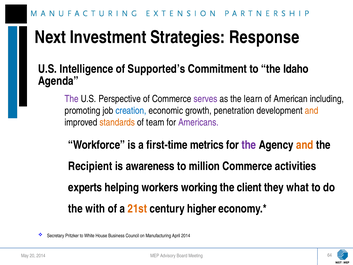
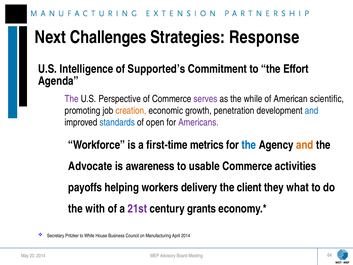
Investment: Investment -> Challenges
Idaho: Idaho -> Effort
learn: learn -> while
including: including -> scientific
creation colour: blue -> orange
and at (311, 111) colour: orange -> blue
standards colour: orange -> blue
team: team -> open
the at (249, 145) colour: purple -> blue
Recipient: Recipient -> Advocate
million: million -> usable
experts: experts -> payoffs
working: working -> delivery
21st colour: orange -> purple
higher: higher -> grants
